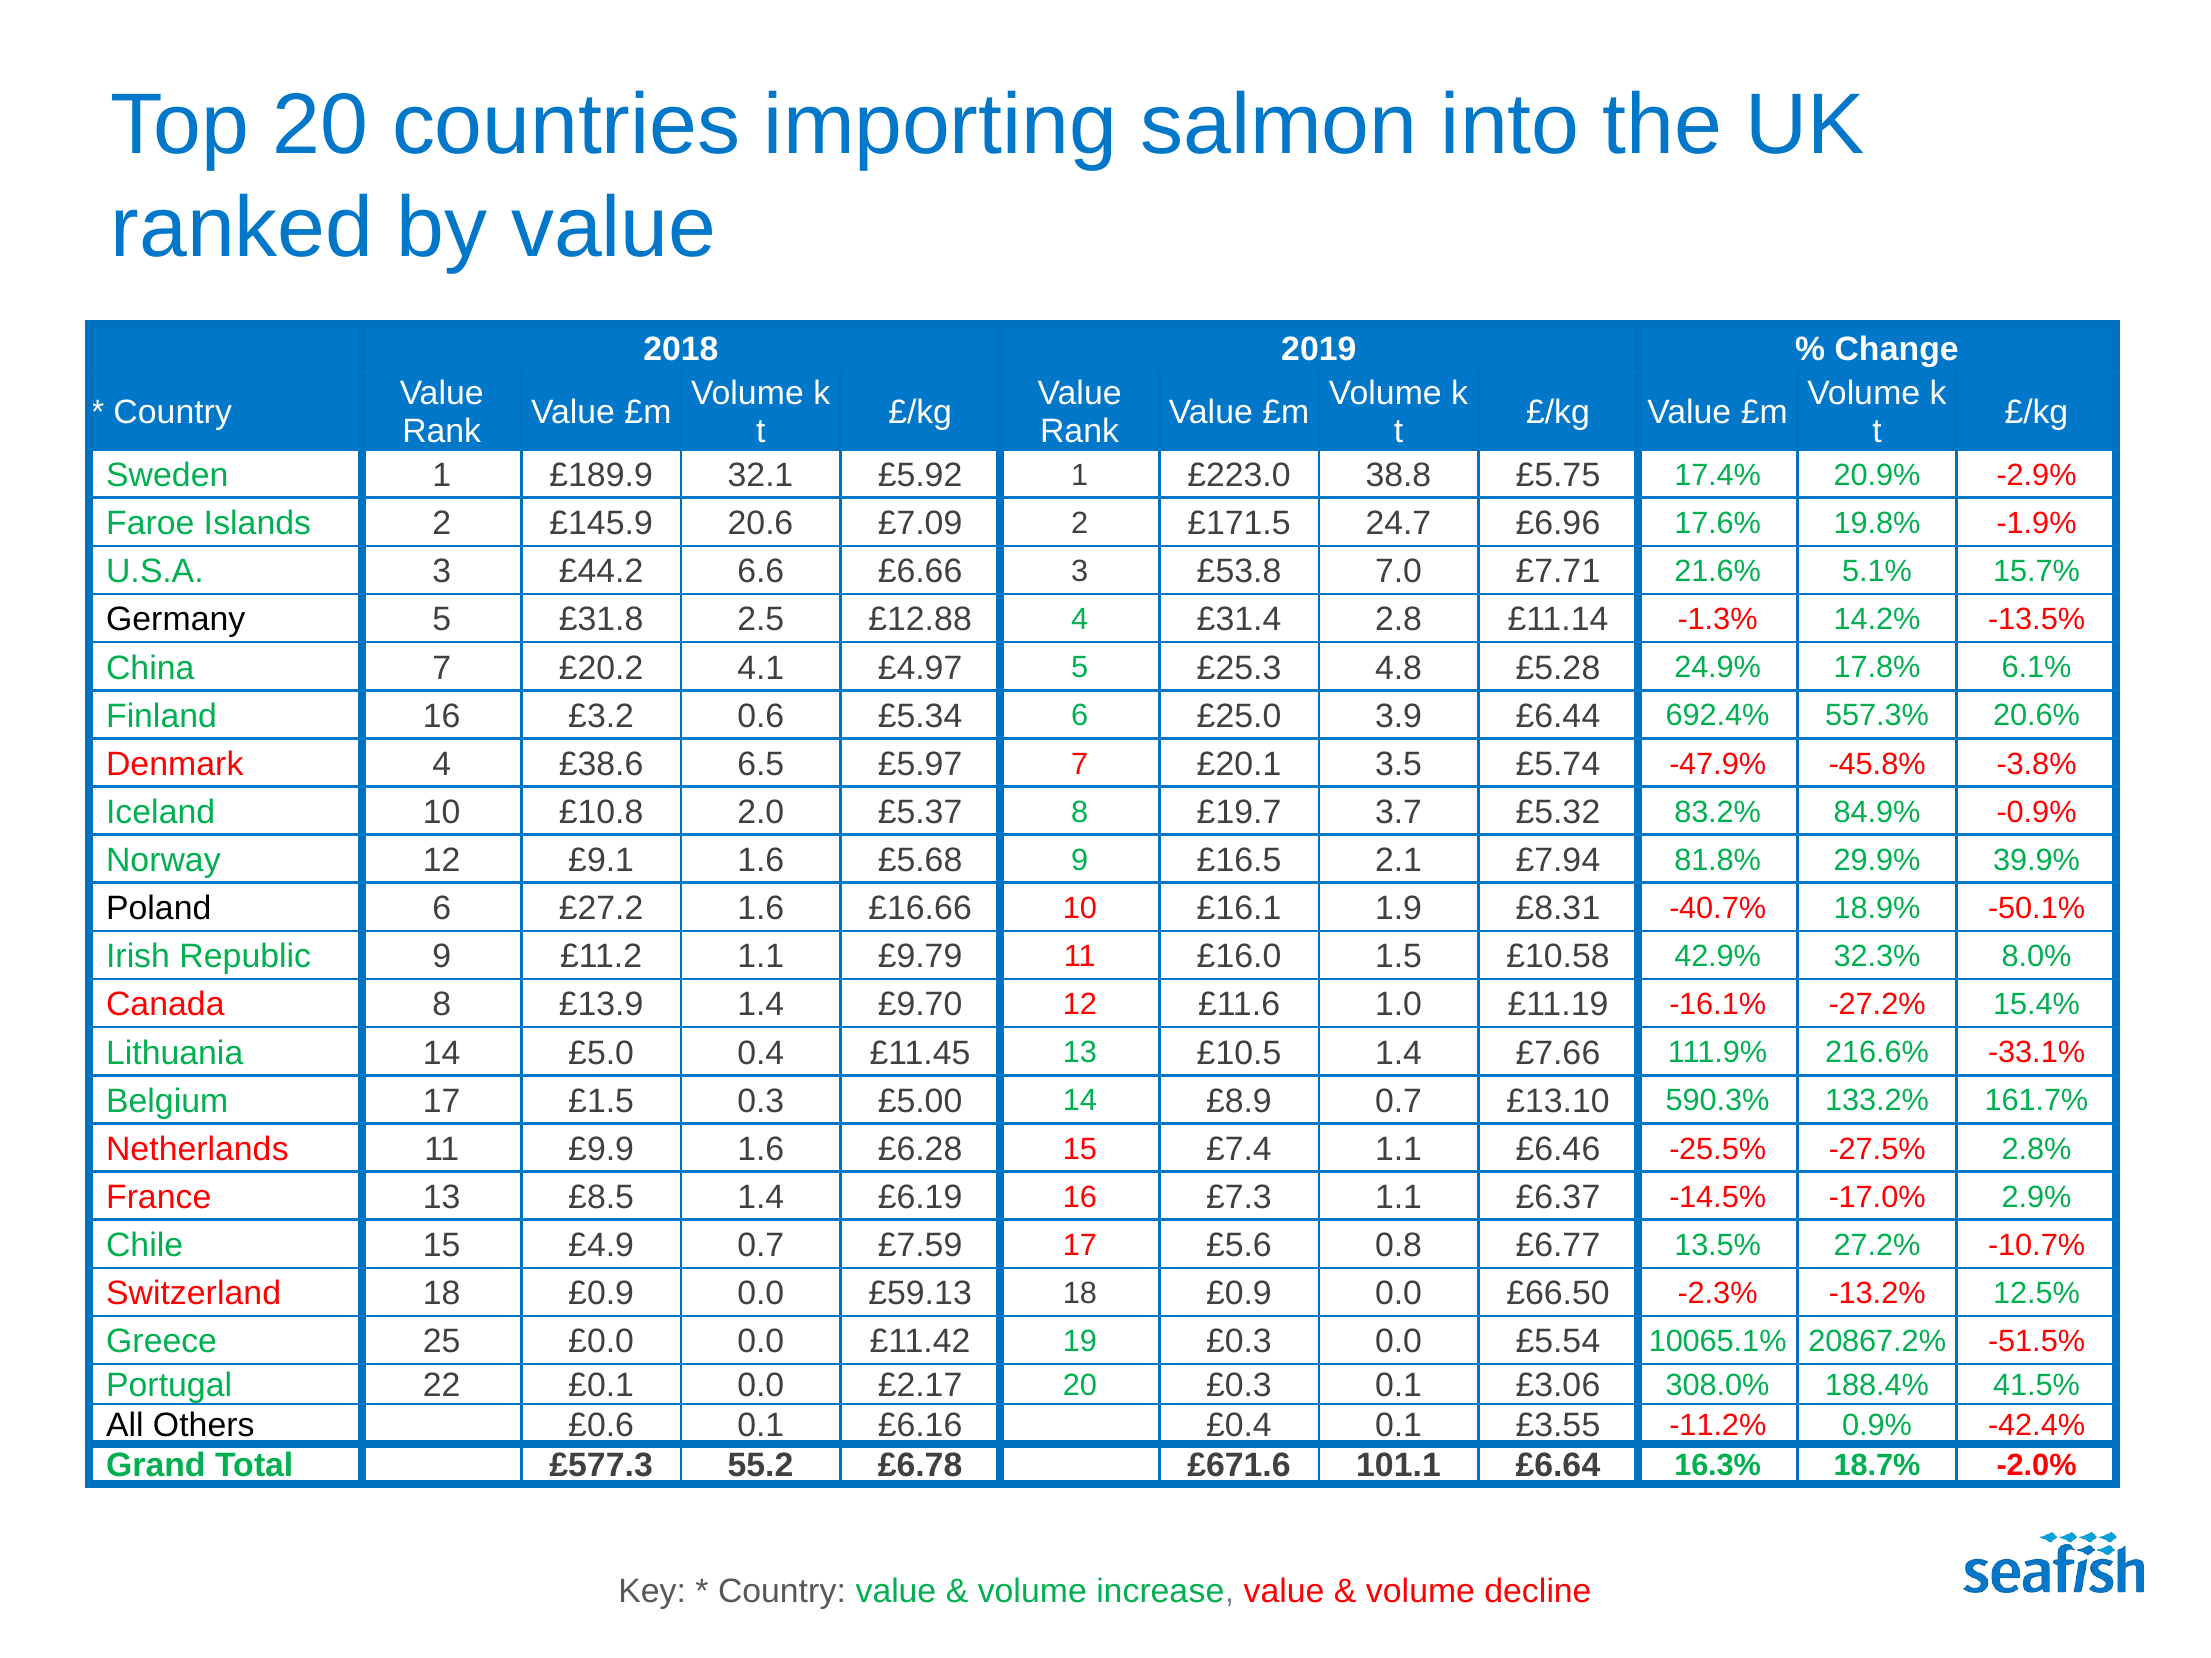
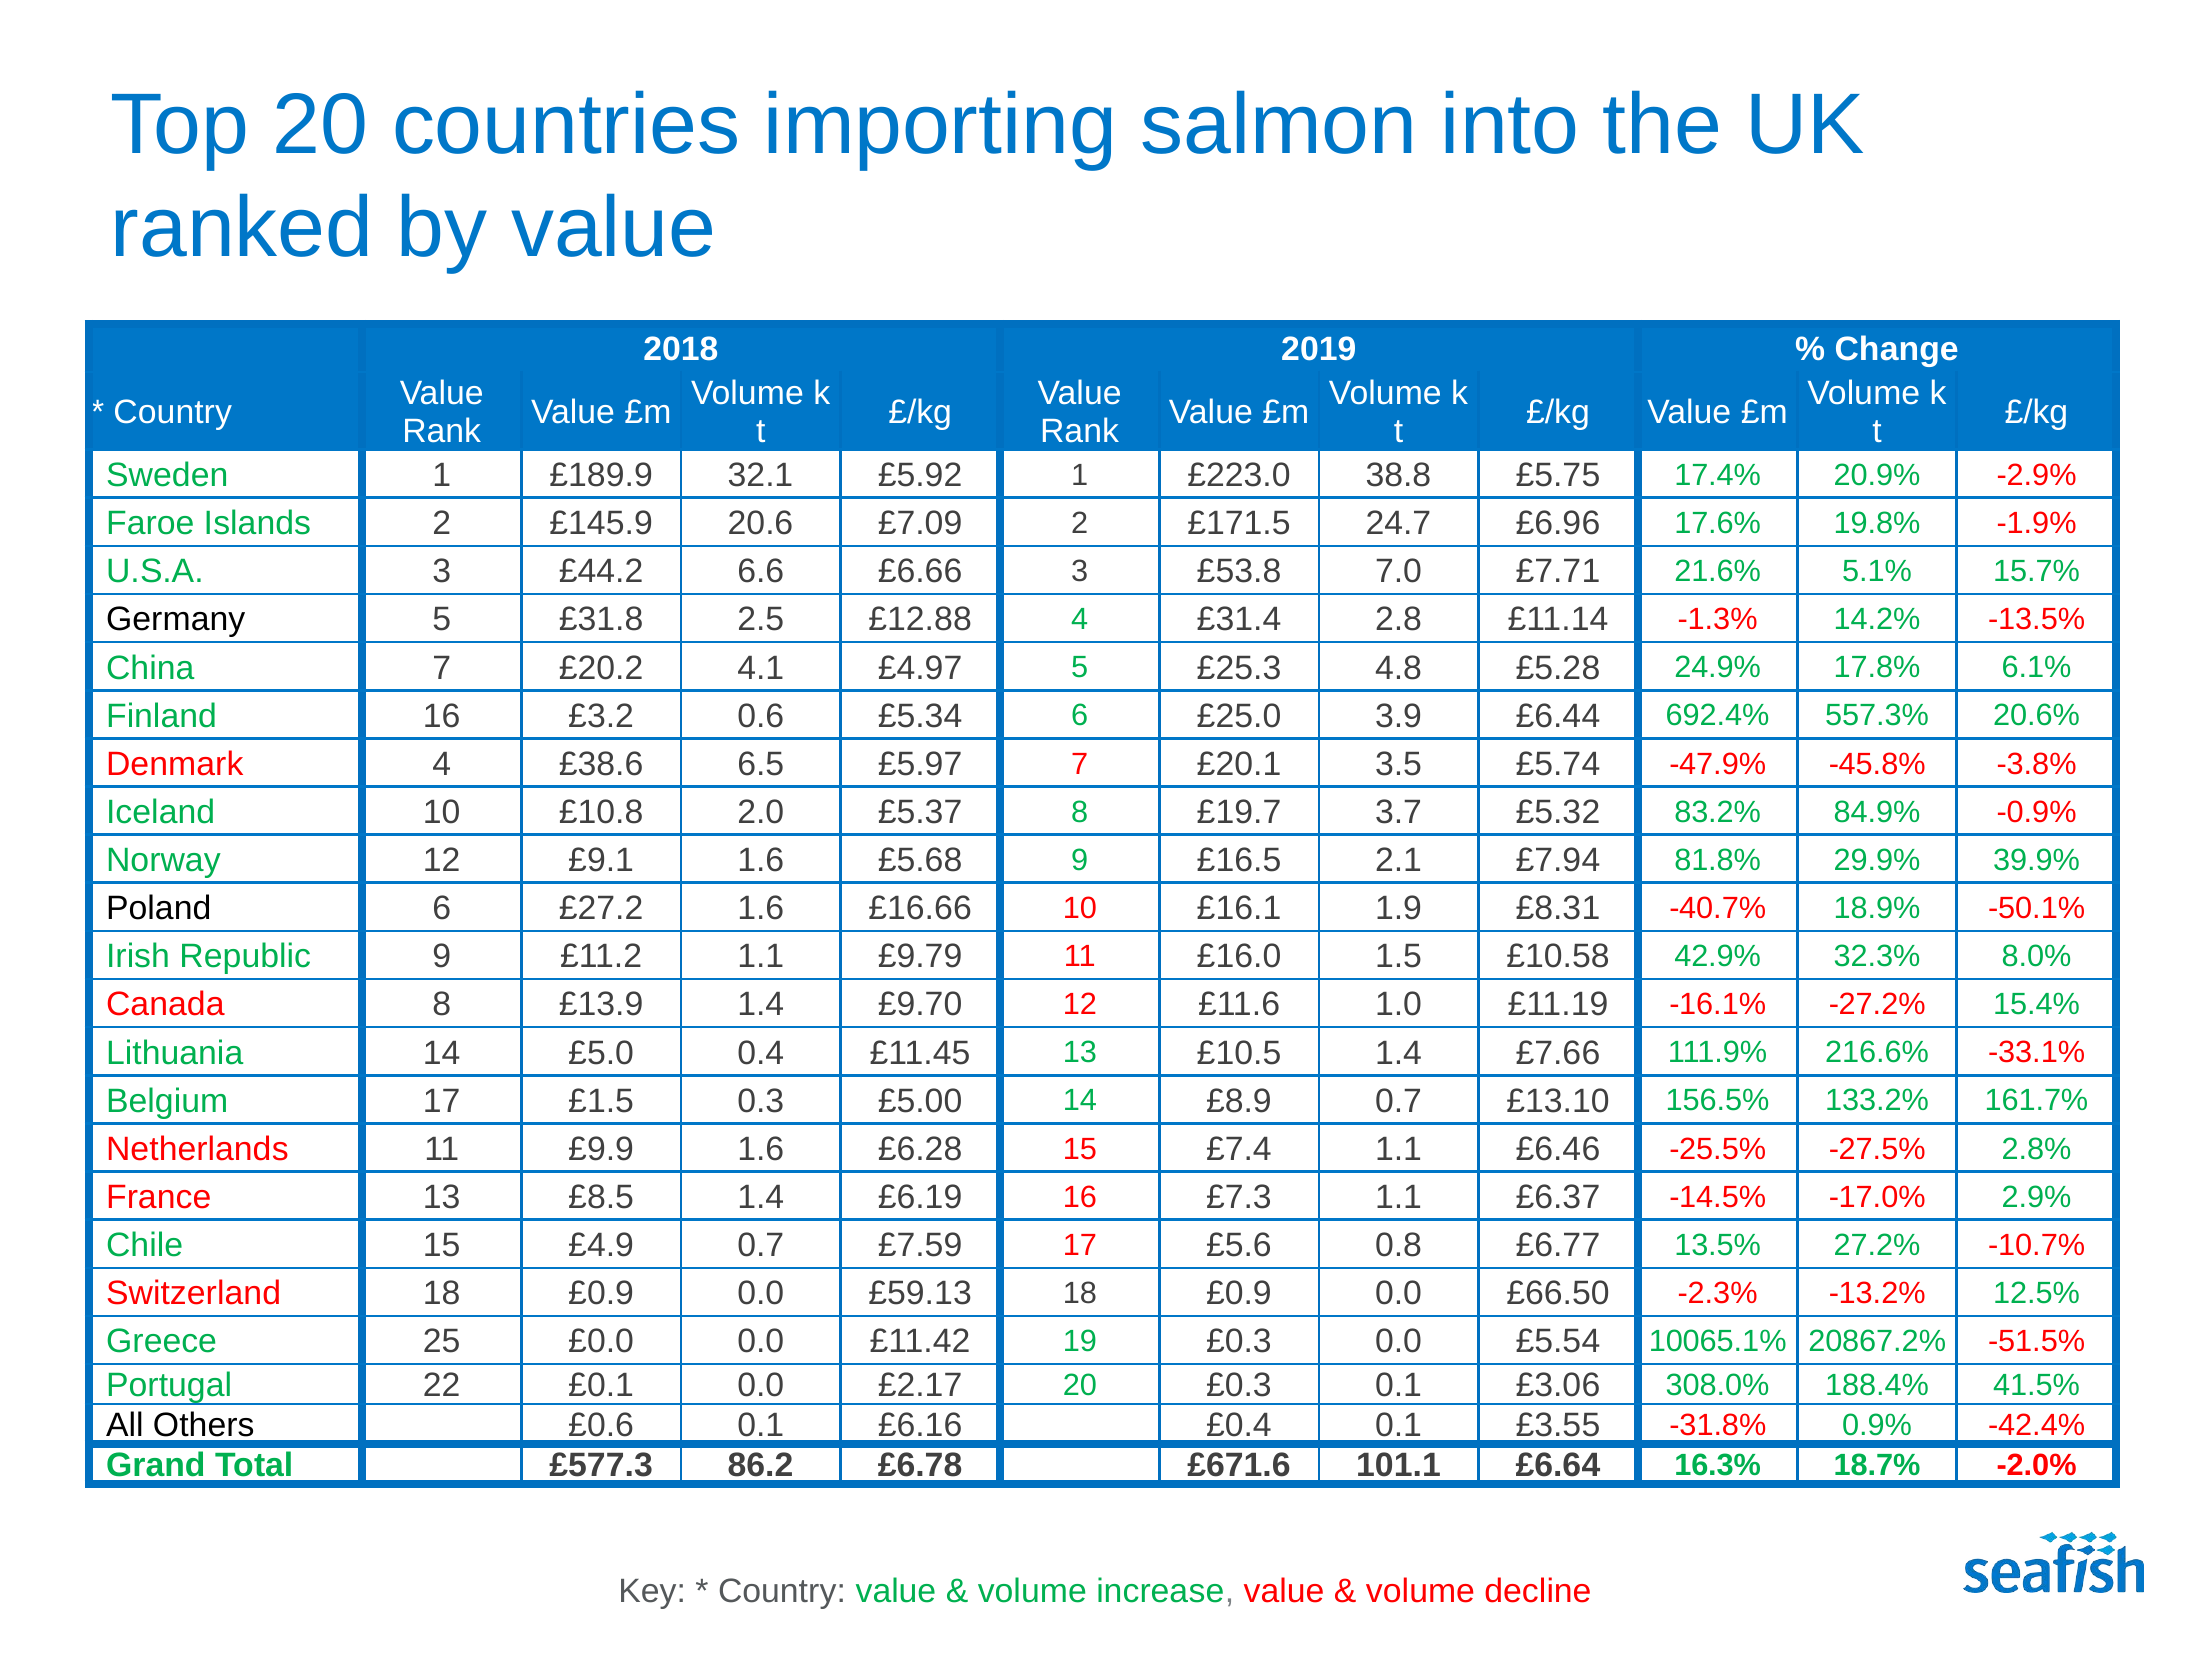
590.3%: 590.3% -> 156.5%
-11.2%: -11.2% -> -31.8%
55.2: 55.2 -> 86.2
